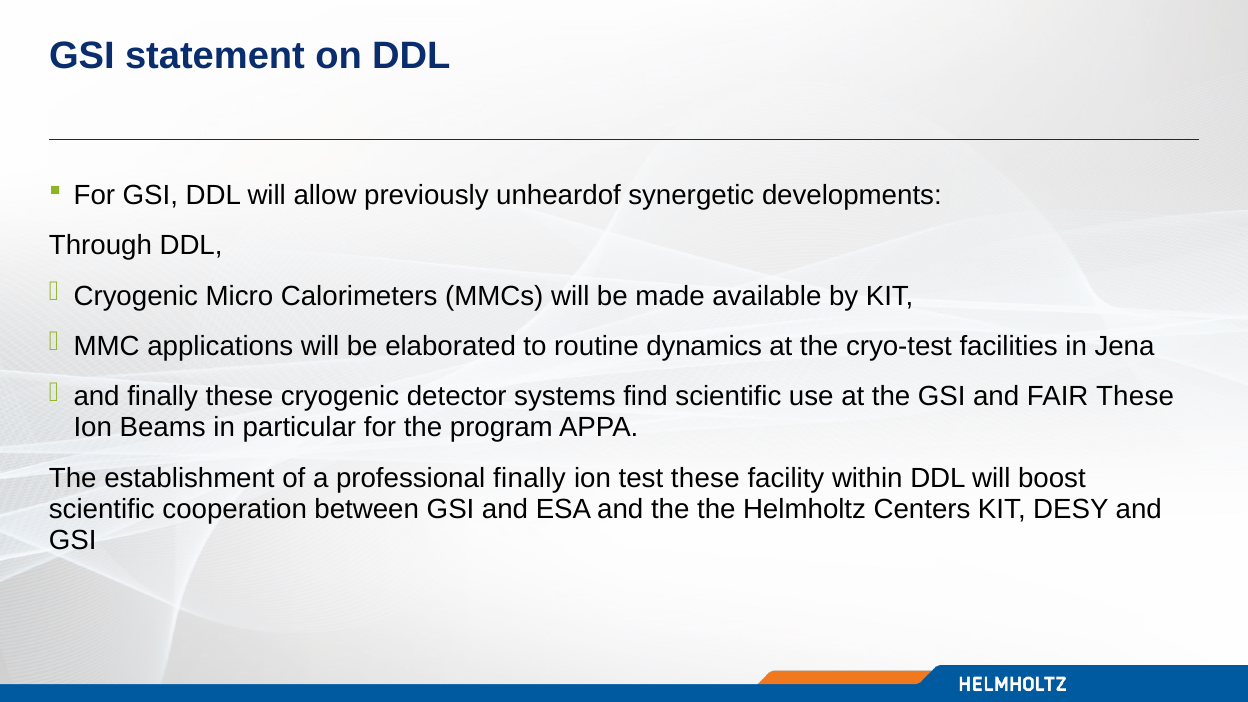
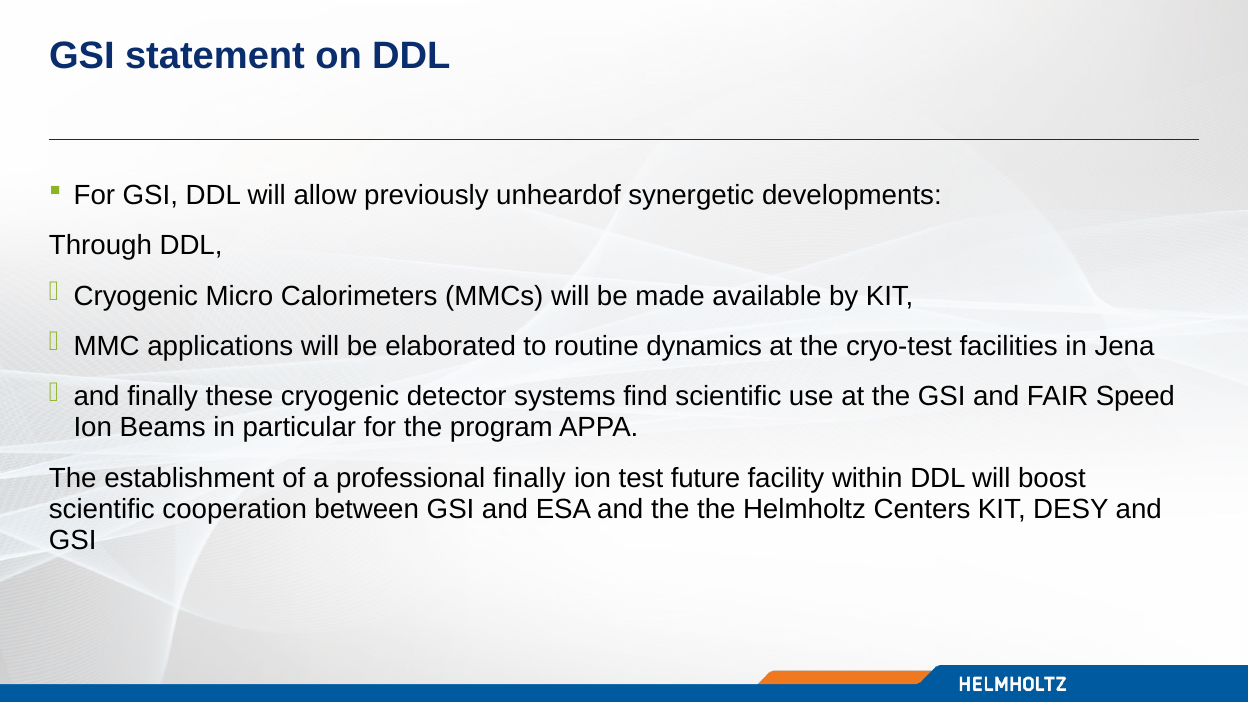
FAIR These: These -> Speed
test these: these -> future
